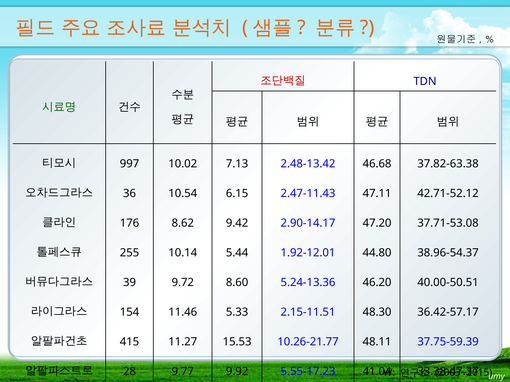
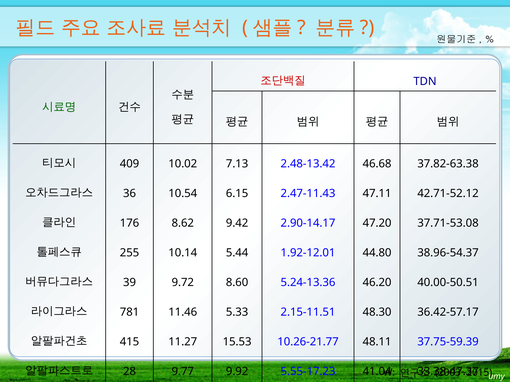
997: 997 -> 409
154: 154 -> 781
